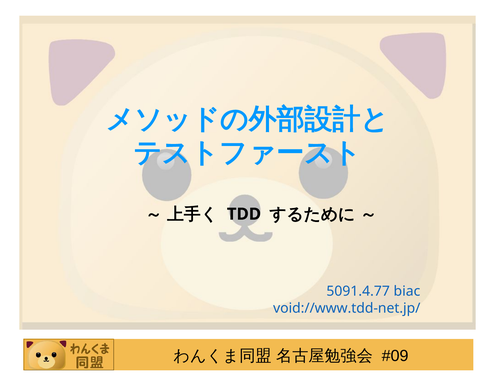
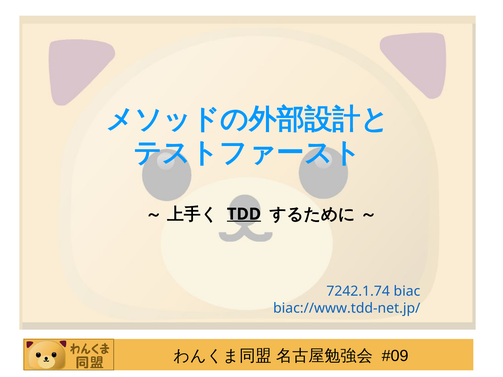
TDD underline: none -> present
5091.4.77: 5091.4.77 -> 7242.1.74
void://www.tdd-net.jp/: void://www.tdd-net.jp/ -> biac://www.tdd-net.jp/
